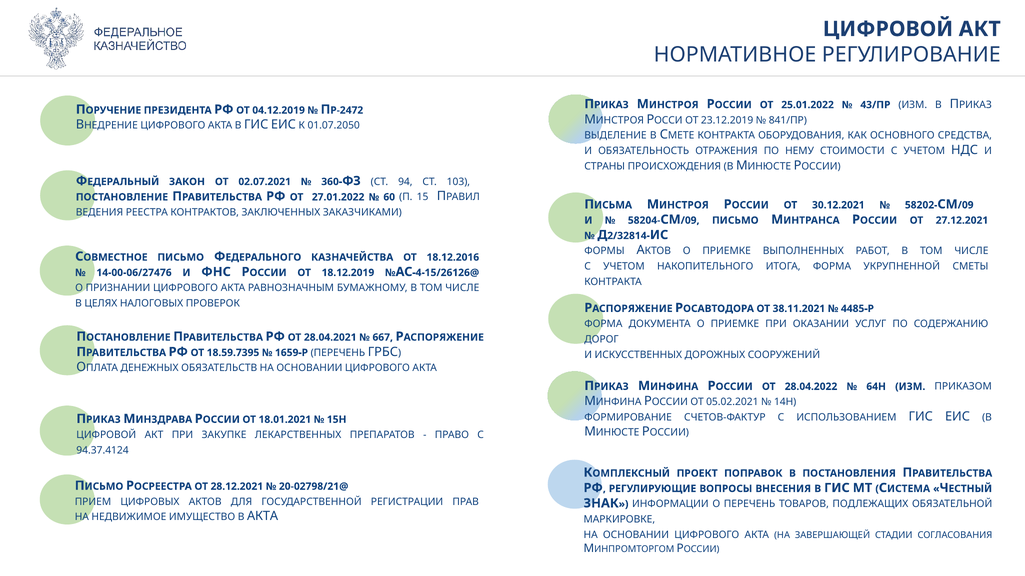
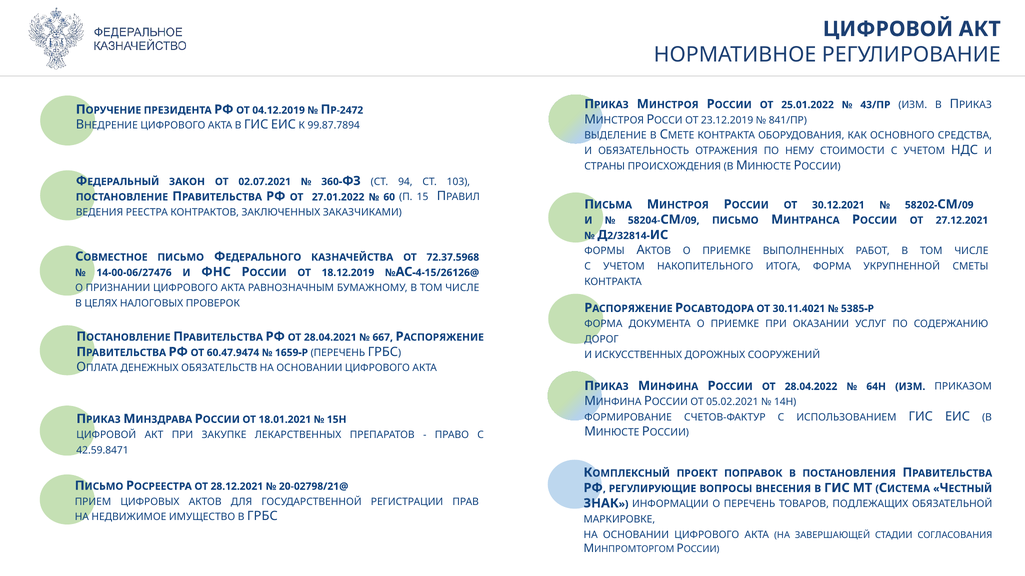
01.07.2050: 01.07.2050 -> 99.87.7894
18.12.2016: 18.12.2016 -> 72.37.5968
38.11.2021: 38.11.2021 -> 30.11.4021
4485-Р: 4485-Р -> 5385-Р
18.59.7395: 18.59.7395 -> 60.47.9474
94.37.4124: 94.37.4124 -> 42.59.8471
В АКТА: АКТА -> ГРБС
